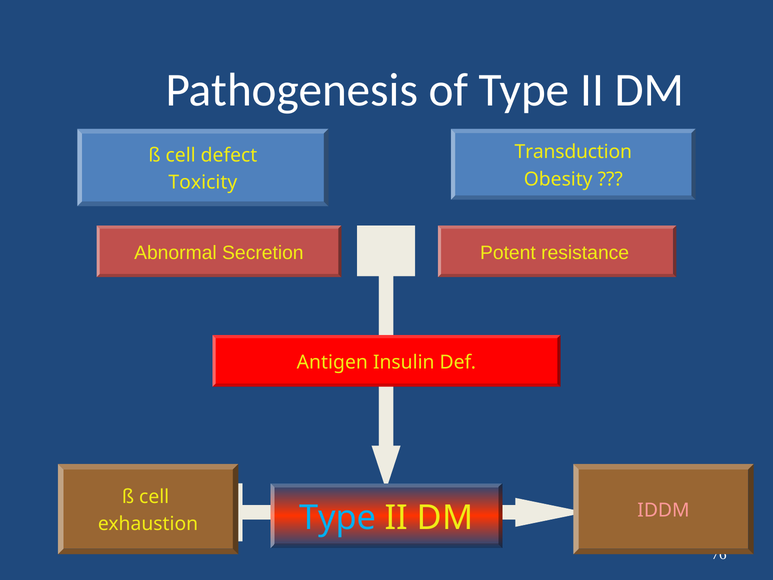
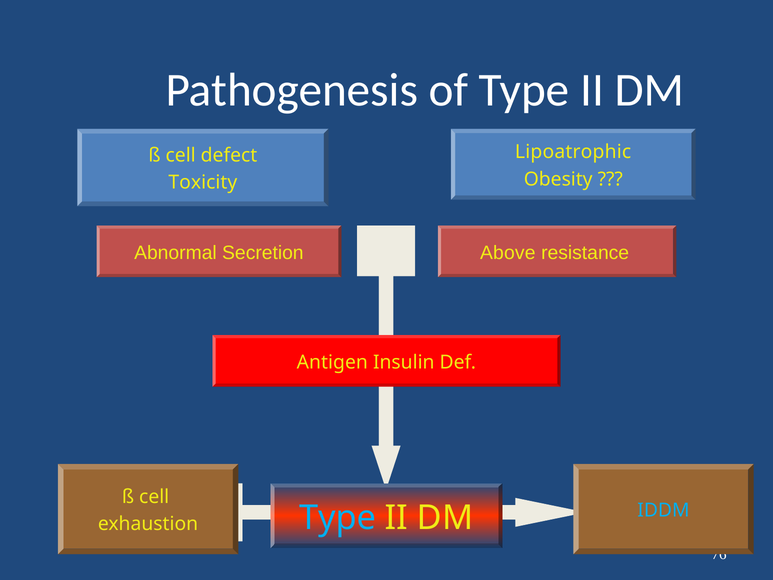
Transduction: Transduction -> Lipoatrophic
Potent: Potent -> Above
IDDM colour: pink -> light blue
